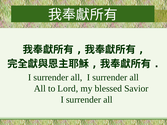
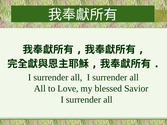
Lord: Lord -> Love
